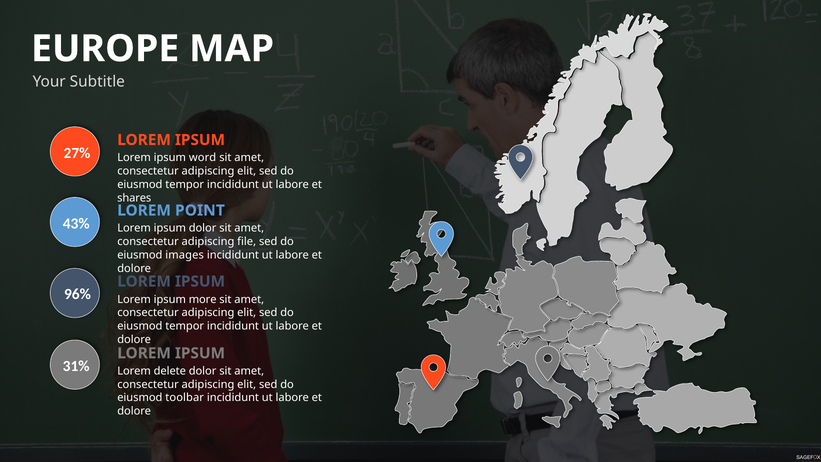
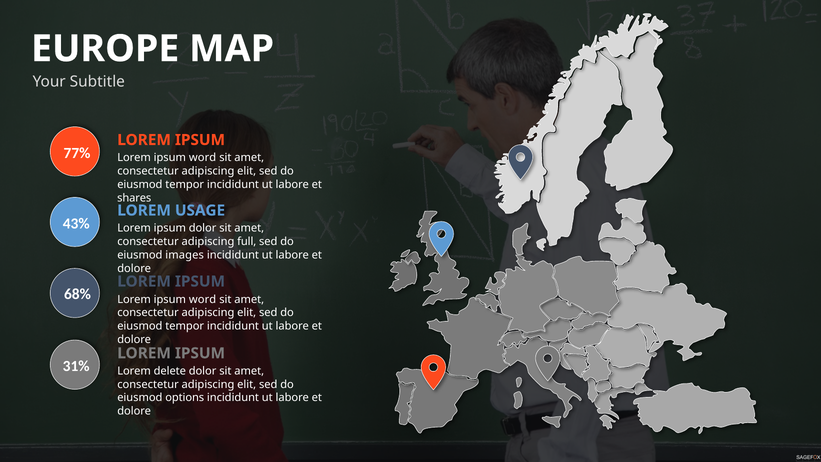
27%: 27% -> 77%
POINT: POINT -> USAGE
file: file -> full
96%: 96% -> 68%
more at (203, 299): more -> word
toolbar: toolbar -> options
